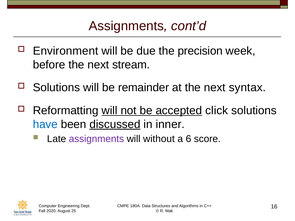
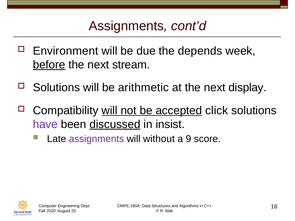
precision: precision -> depends
before underline: none -> present
remainder: remainder -> arithmetic
syntax: syntax -> display
Reformatting: Reformatting -> Compatibility
have colour: blue -> purple
inner: inner -> insist
6: 6 -> 9
